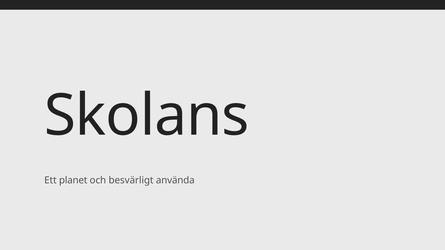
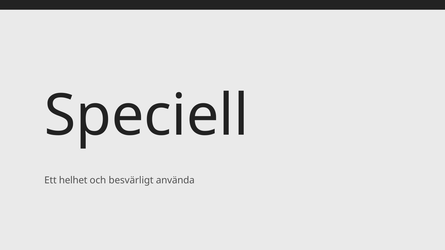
Skolans: Skolans -> Speciell
planet: planet -> helhet
